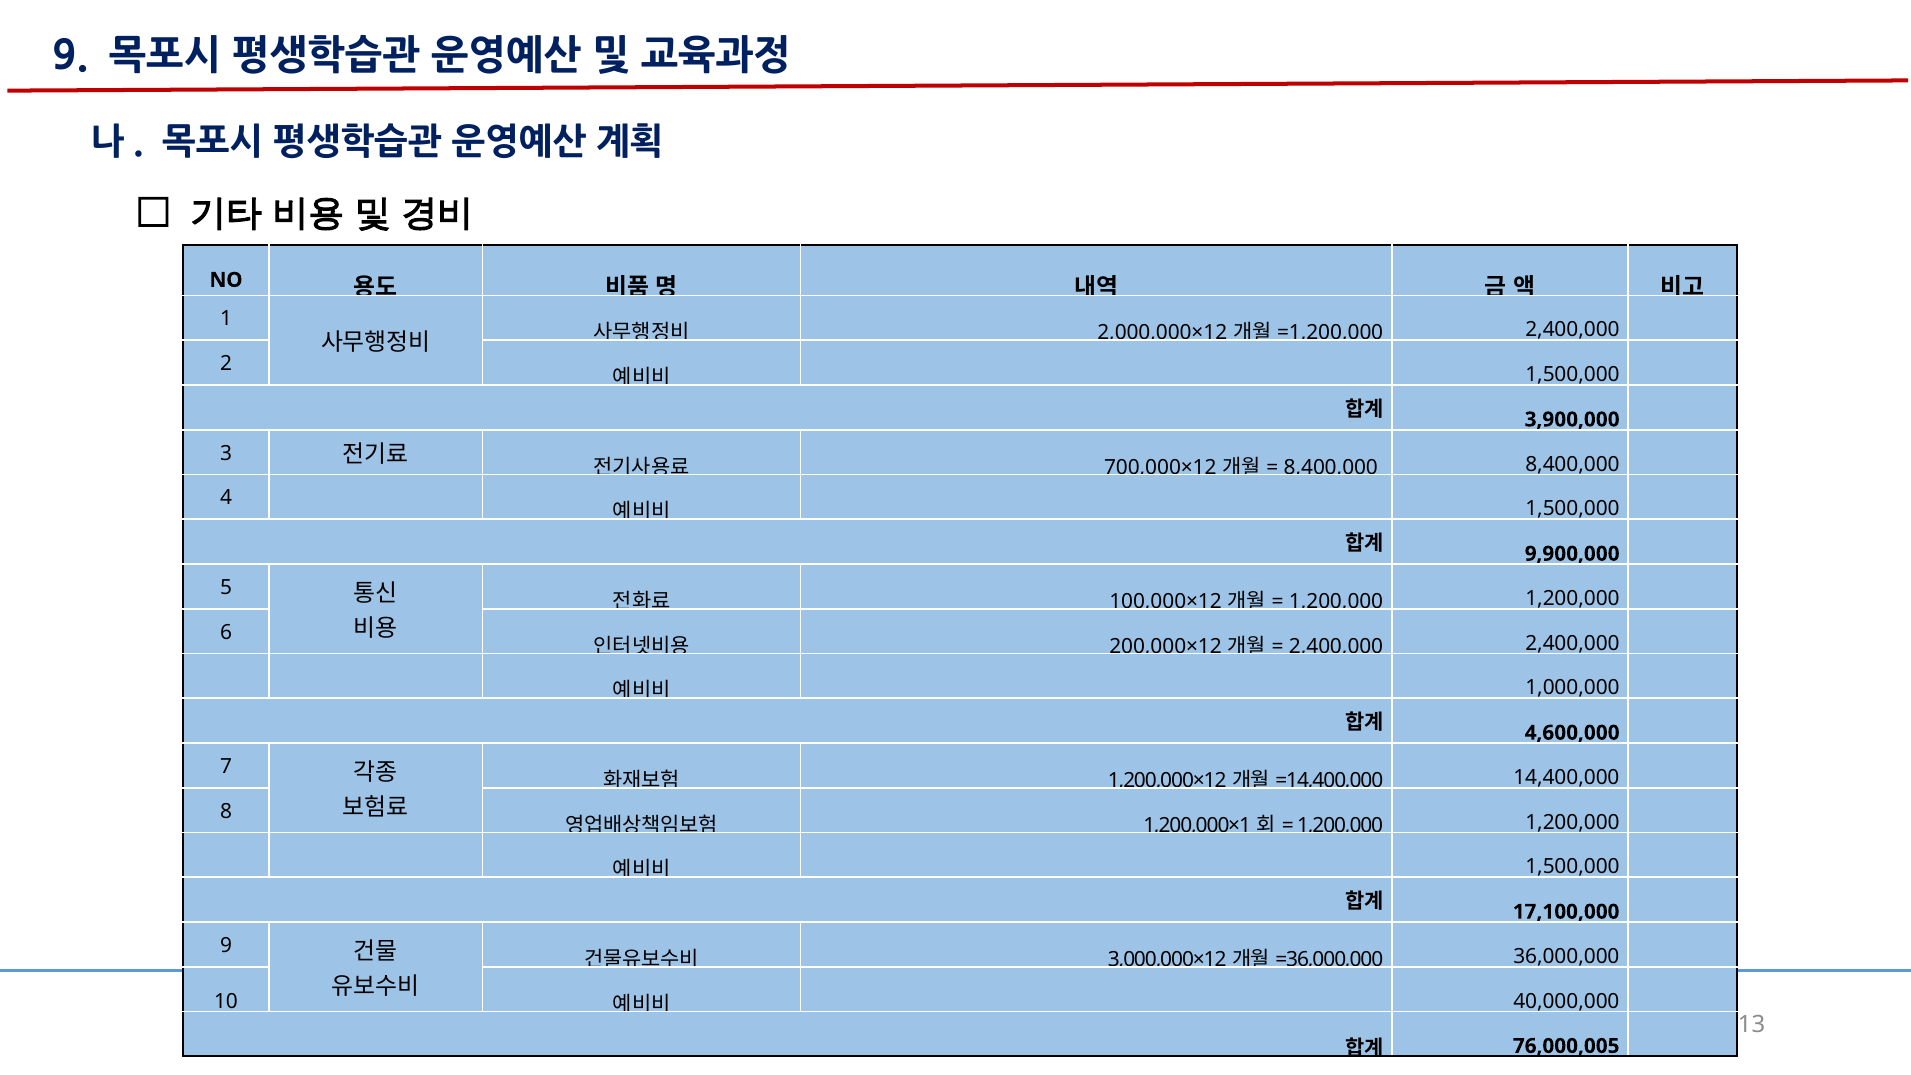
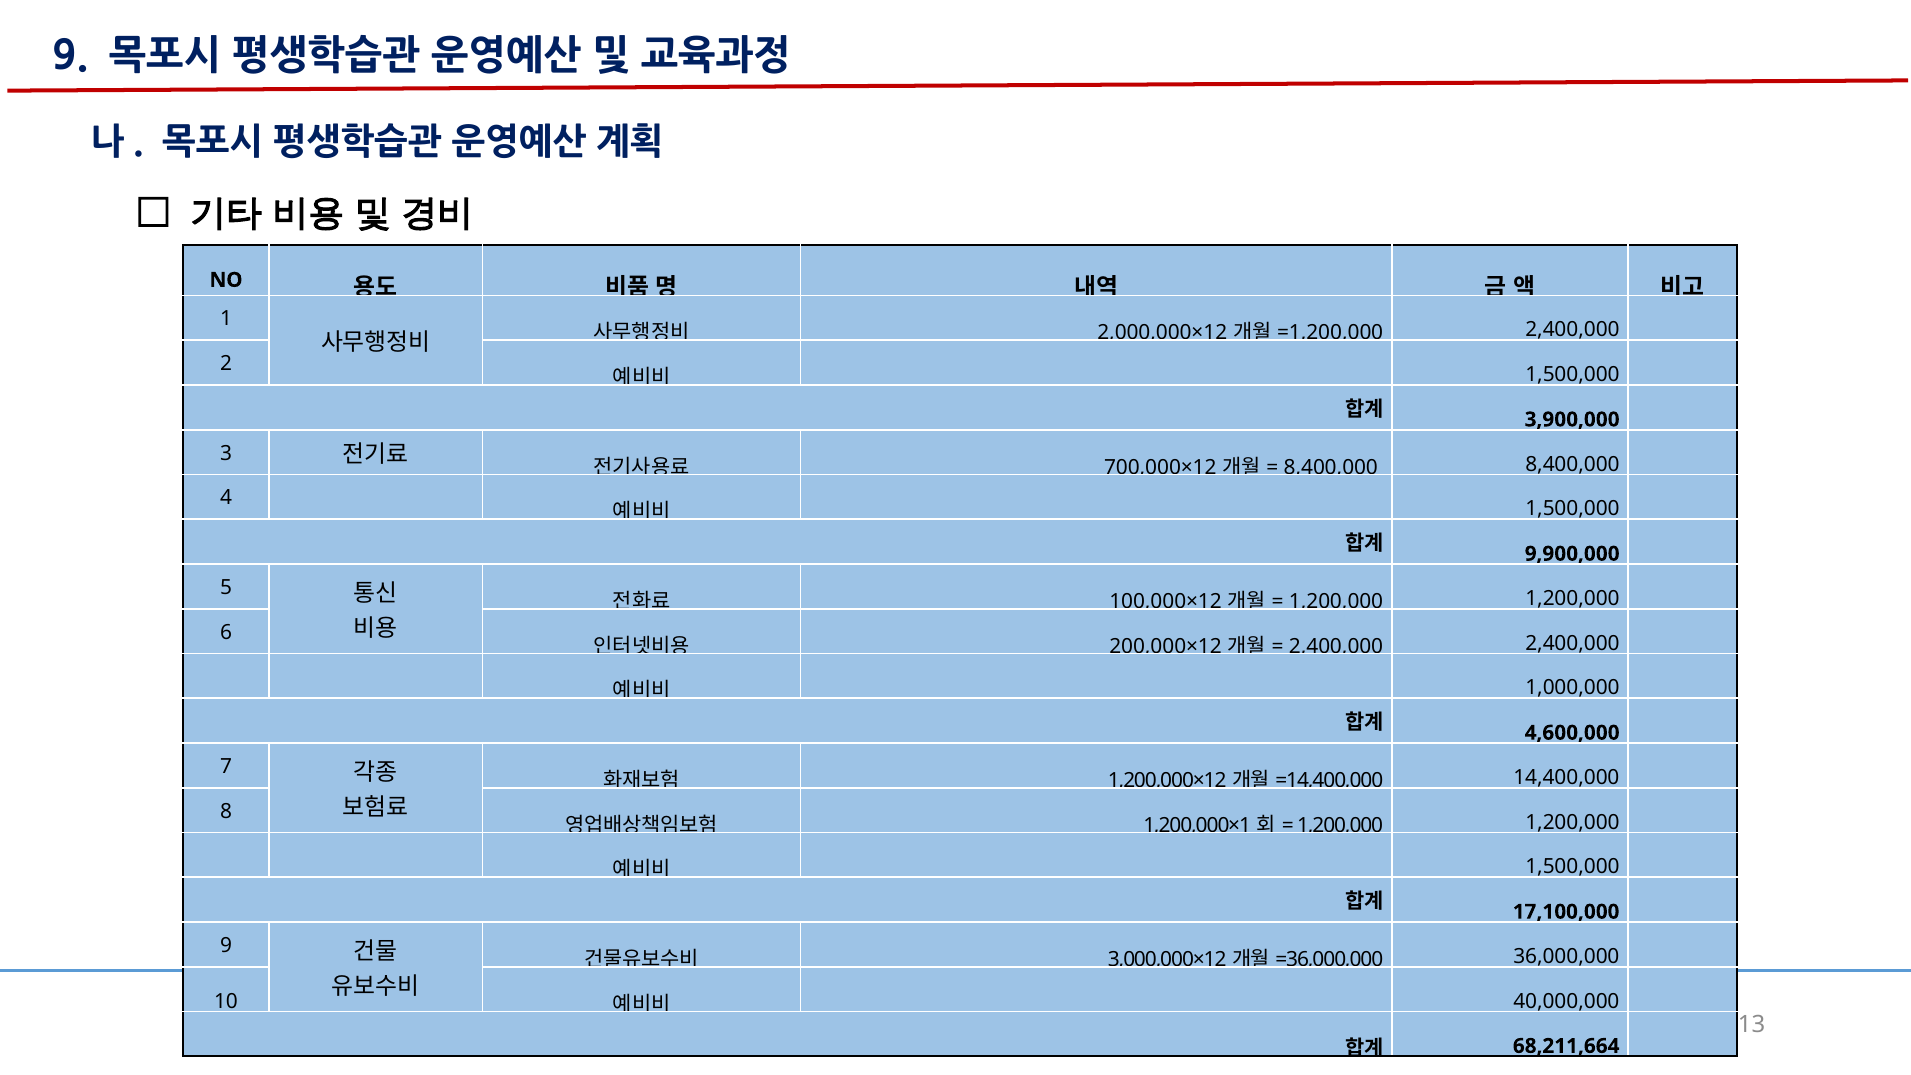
76,000,005: 76,000,005 -> 68,211,664
